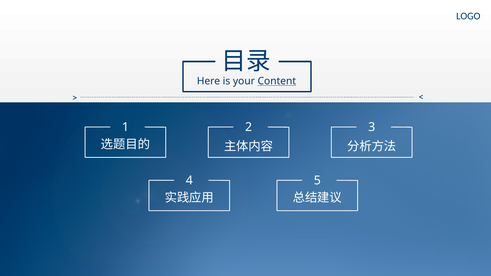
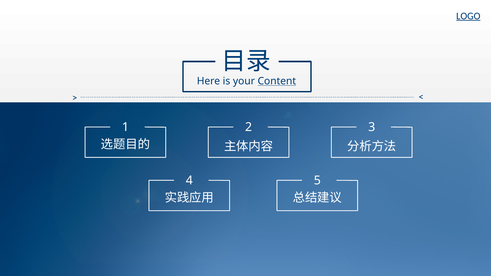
LOGO underline: none -> present
